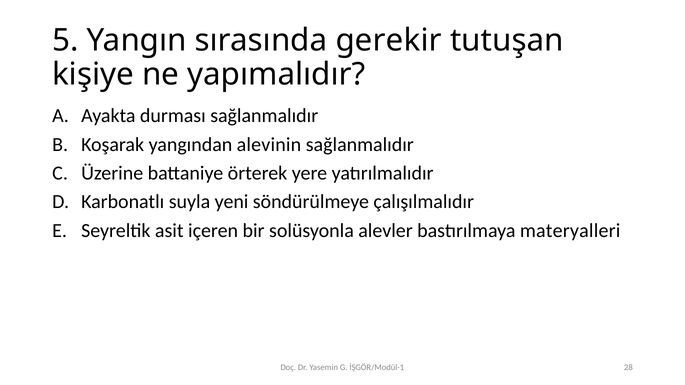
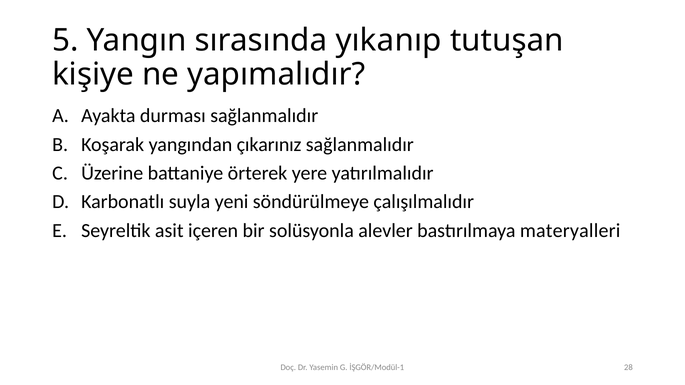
gerekir: gerekir -> yıkanıp
alevinin: alevinin -> çıkarınız
